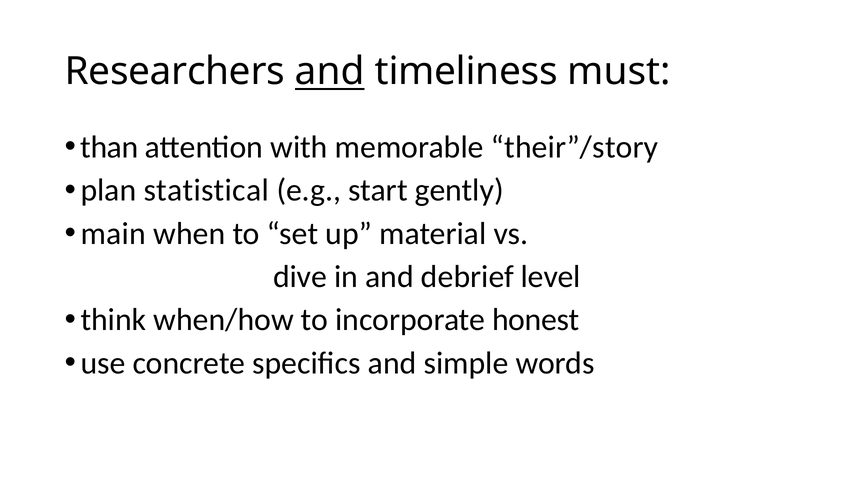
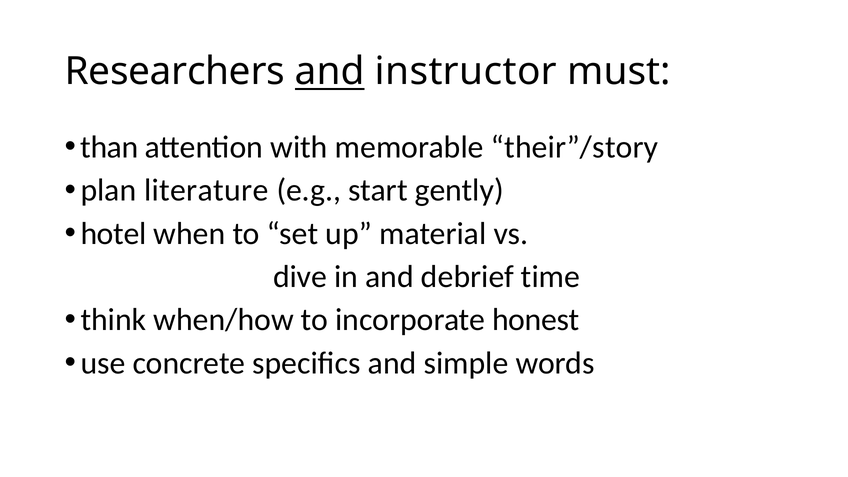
timeliness: timeliness -> instructor
statistical: statistical -> literature
main: main -> hotel
level: level -> time
